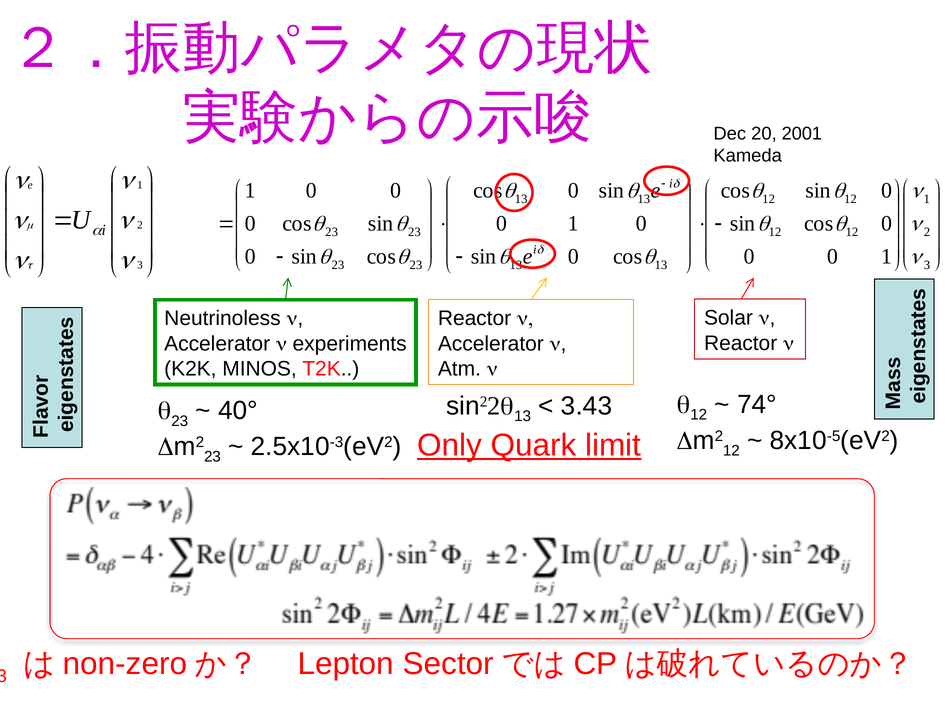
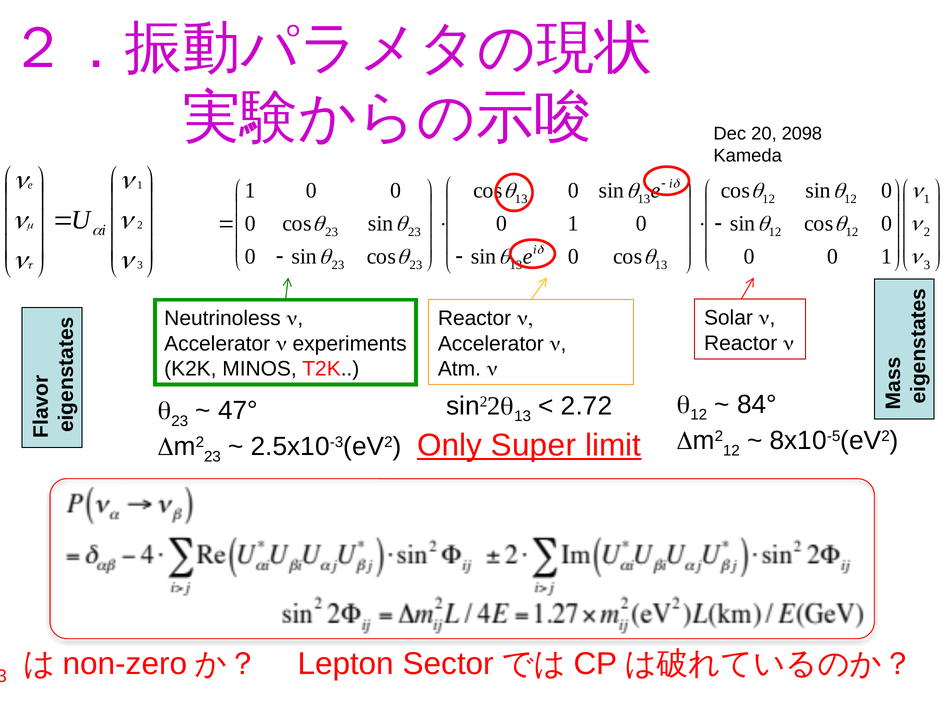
2001: 2001 -> 2098
3.43: 3.43 -> 2.72
74°: 74° -> 84°
40°: 40° -> 47°
Quark: Quark -> Super
